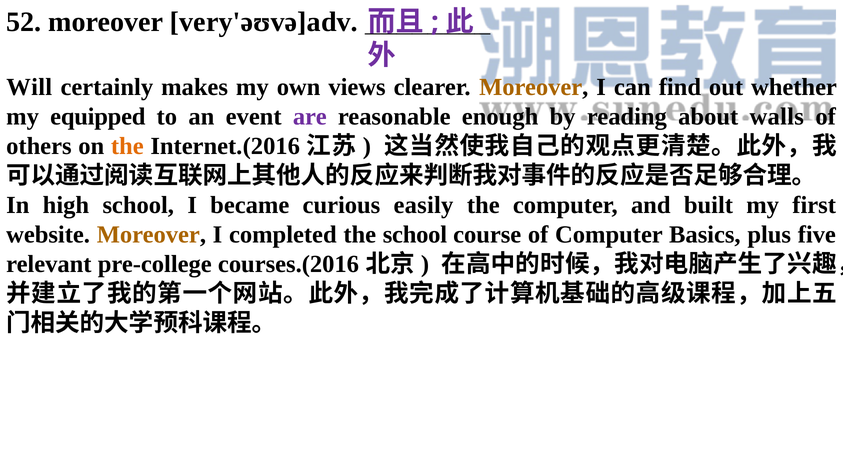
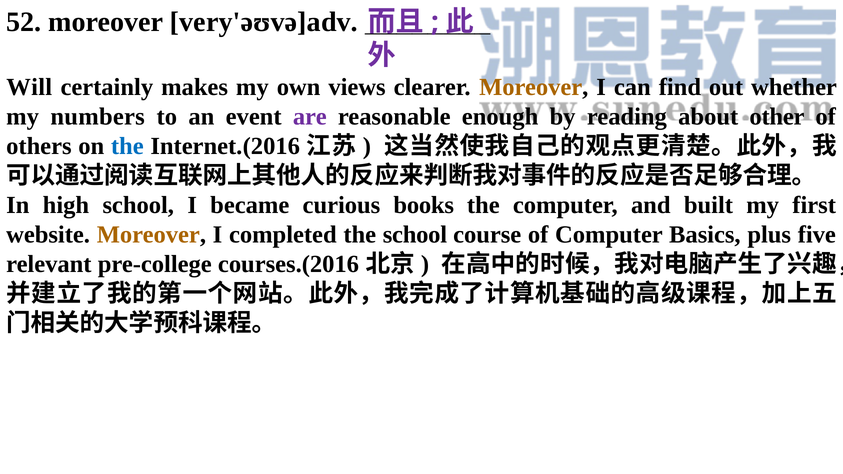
equipped: equipped -> numbers
walls: walls -> other
the at (127, 146) colour: orange -> blue
easily: easily -> books
